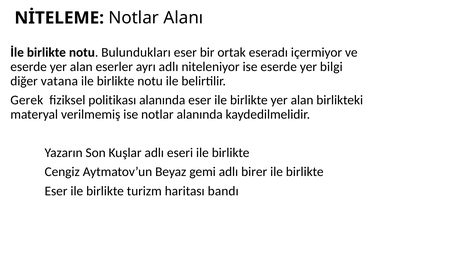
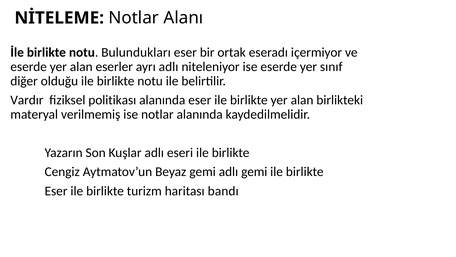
bilgi: bilgi -> sınıf
vatana: vatana -> olduğu
Gerek: Gerek -> Vardır
adlı birer: birer -> gemi
